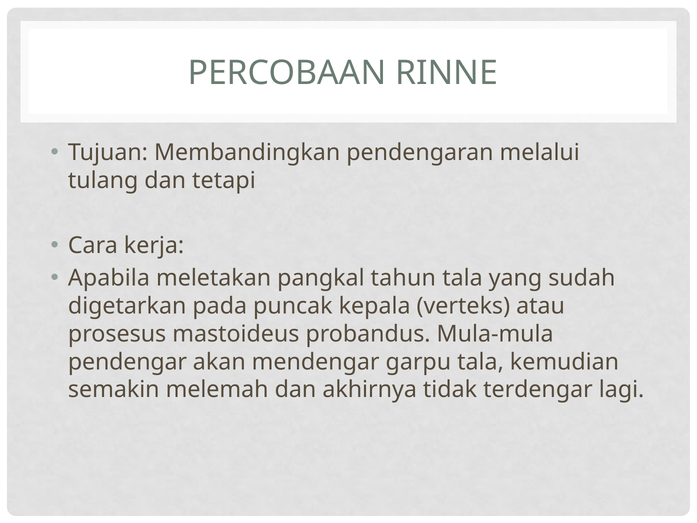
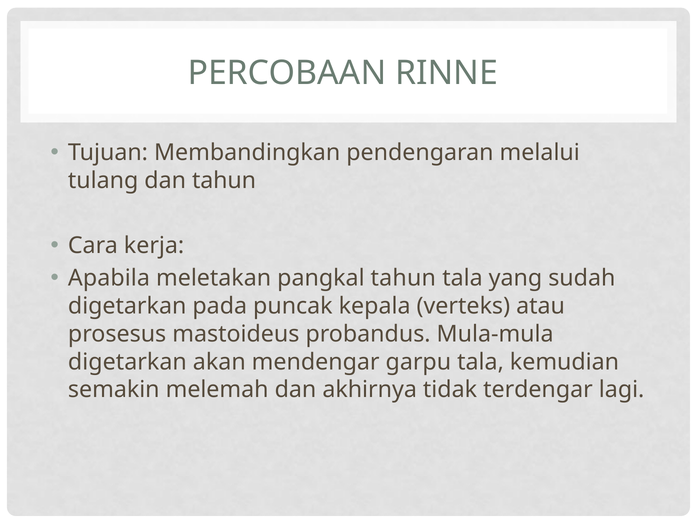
dan tetapi: tetapi -> tahun
pendengar at (128, 362): pendengar -> digetarkan
